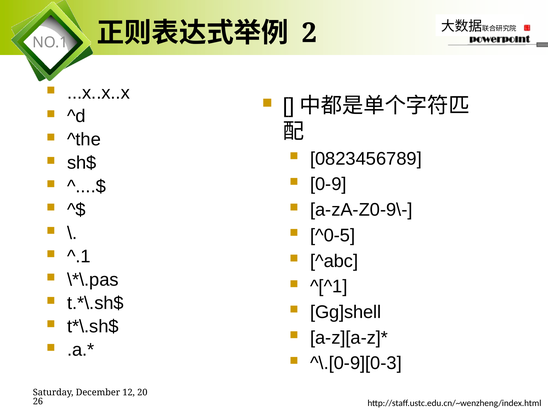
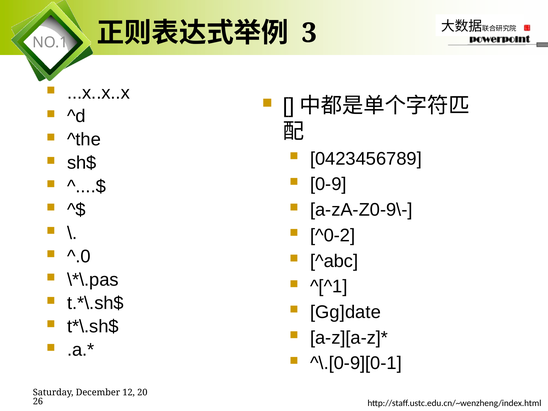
2: 2 -> 3
0823456789: 0823456789 -> 0423456789
^0-5: ^0-5 -> ^0-2
^.1: ^.1 -> ^.0
Gg]shell: Gg]shell -> Gg]date
^\.[0-9][0-3: ^\.[0-9][0-3 -> ^\.[0-9][0-1
